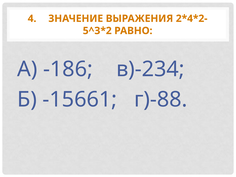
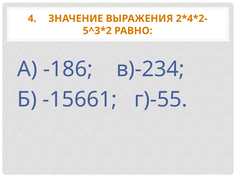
г)-88: г)-88 -> г)-55
